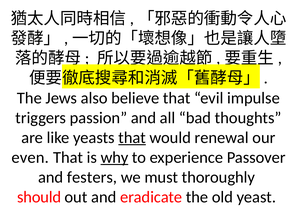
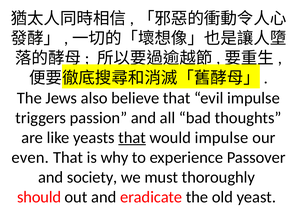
would renewal: renewal -> impulse
why underline: present -> none
festers: festers -> society
